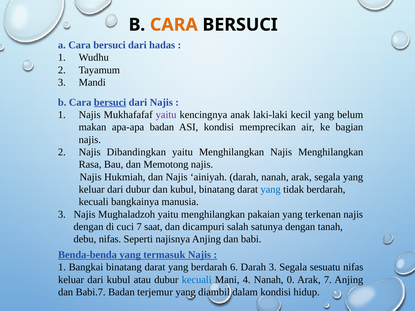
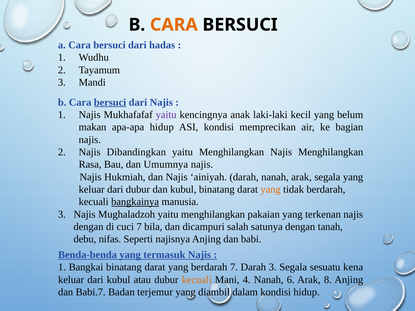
apa-apa badan: badan -> hidup
Memotong: Memotong -> Umumnya
yang at (271, 190) colour: blue -> orange
bangkainya underline: none -> present
saat: saat -> bila
berdarah 6: 6 -> 7
sesuatu nifas: nifas -> kena
kecuali at (197, 280) colour: blue -> orange
0: 0 -> 6
Arak 7: 7 -> 8
